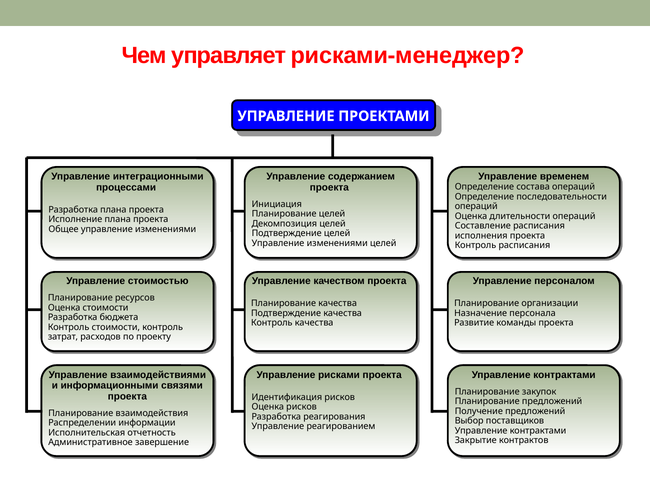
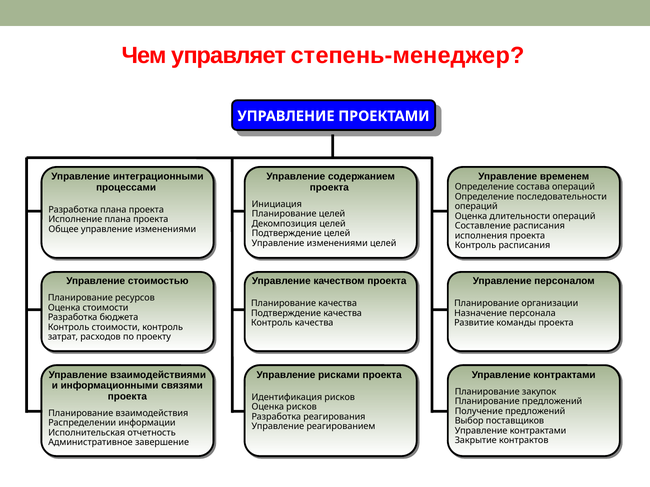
рисками-менеджер: рисками-менеджер -> степень-менеджер
